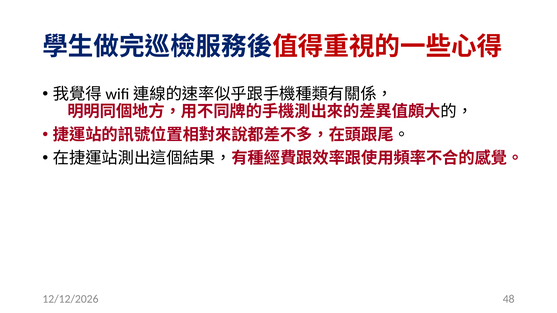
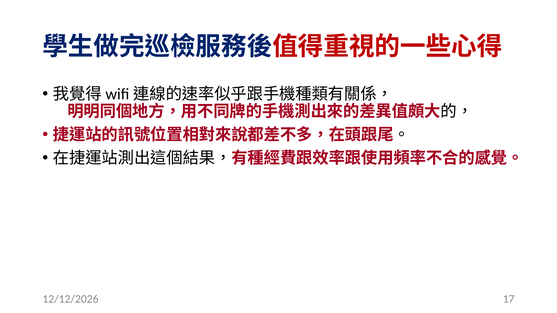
48: 48 -> 17
